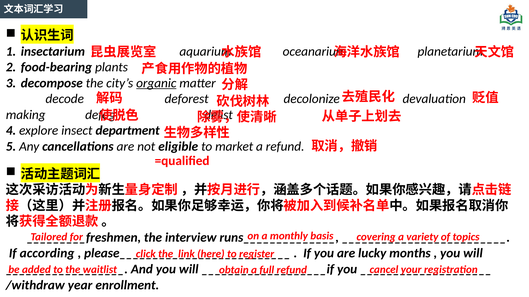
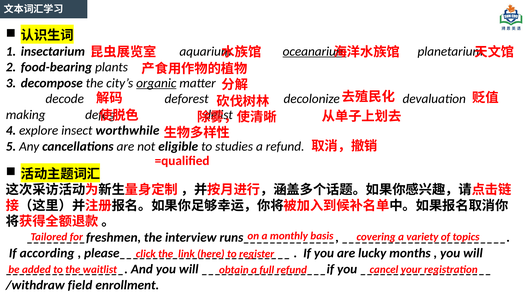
oceanarium underline: none -> present
department: department -> worthwhile
market: market -> studies
year: year -> field
